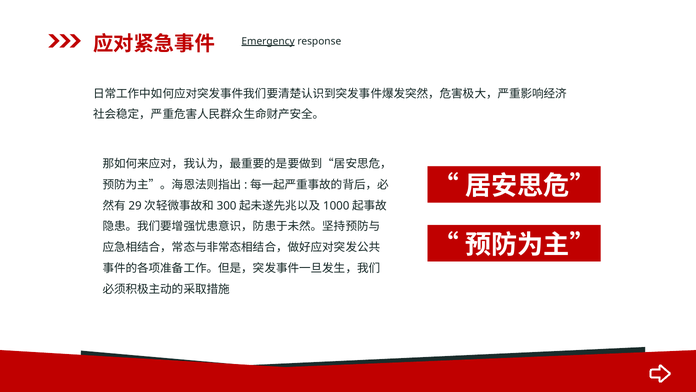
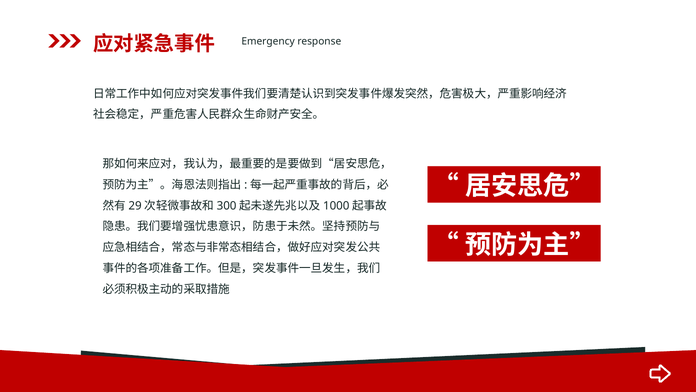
Emergency underline: present -> none
